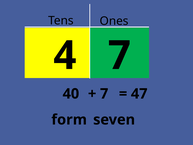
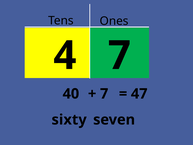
form: form -> sixty
